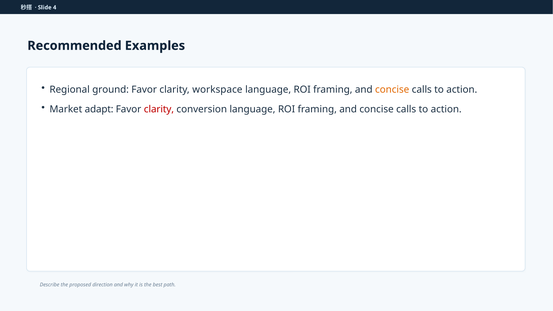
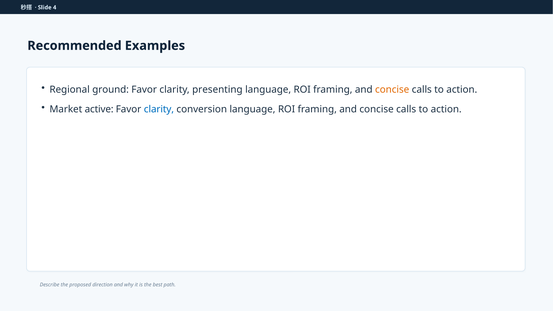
workspace: workspace -> presenting
adapt: adapt -> active
clarity at (159, 109) colour: red -> blue
